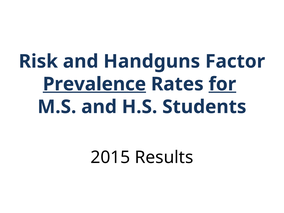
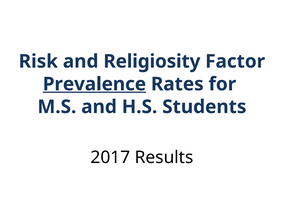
Handguns: Handguns -> Religiosity
for underline: present -> none
2015: 2015 -> 2017
